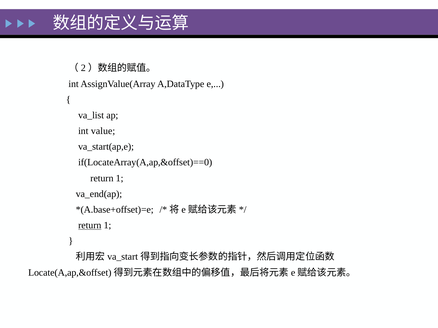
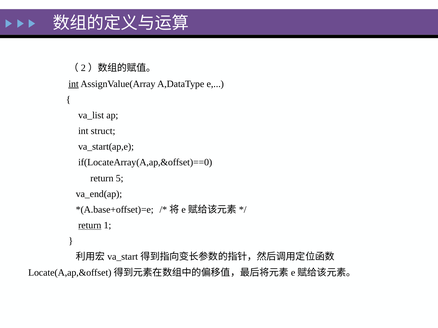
int at (74, 84) underline: none -> present
value: value -> struct
1 at (120, 178): 1 -> 5
